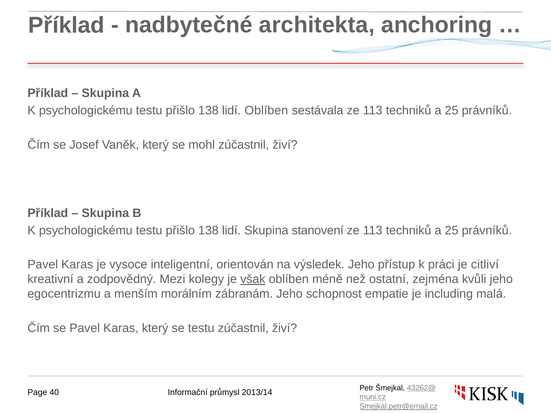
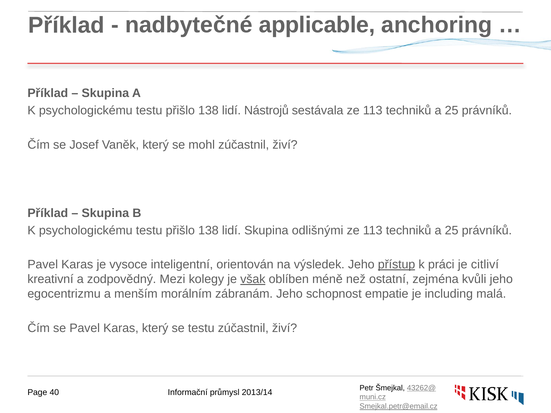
architekta: architekta -> applicable
lidí Oblíben: Oblíben -> Nástrojů
stanovení: stanovení -> odlišnými
přístup underline: none -> present
